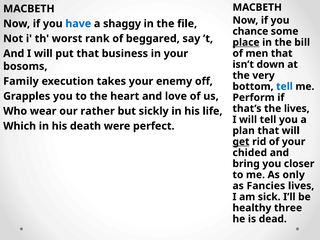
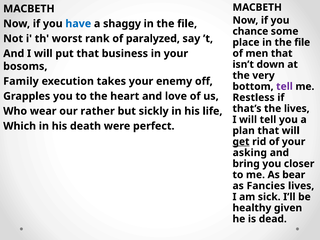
beggared: beggared -> paralyzed
place underline: present -> none
bill at (302, 42): bill -> file
tell at (284, 86) colour: blue -> purple
Perform: Perform -> Restless
chided: chided -> asking
only: only -> bear
three: three -> given
